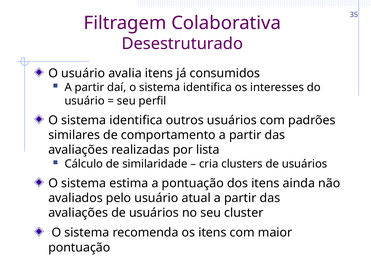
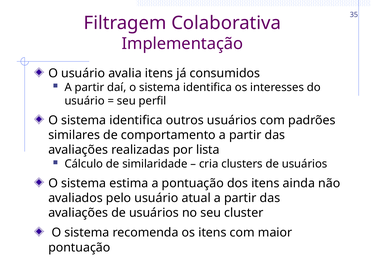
Desestruturado: Desestruturado -> Implementação
